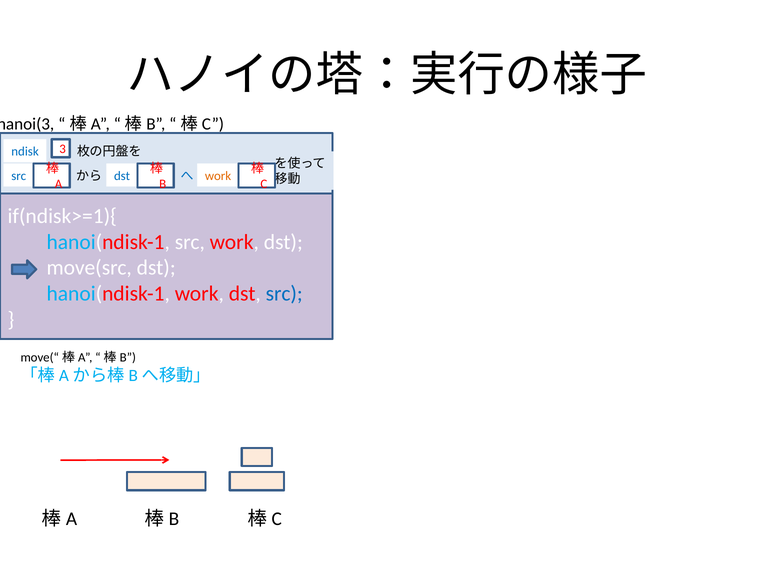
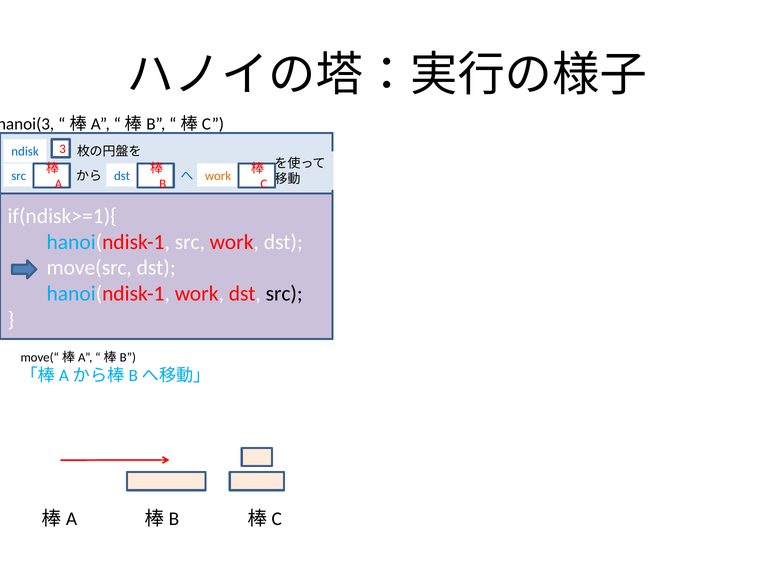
src at (284, 293) colour: blue -> black
